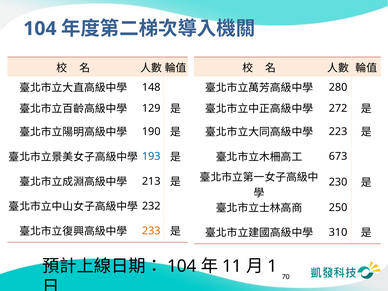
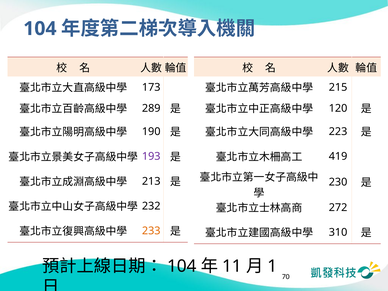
148: 148 -> 173
280: 280 -> 215
129: 129 -> 289
272: 272 -> 120
193 colour: blue -> purple
673: 673 -> 419
250: 250 -> 272
